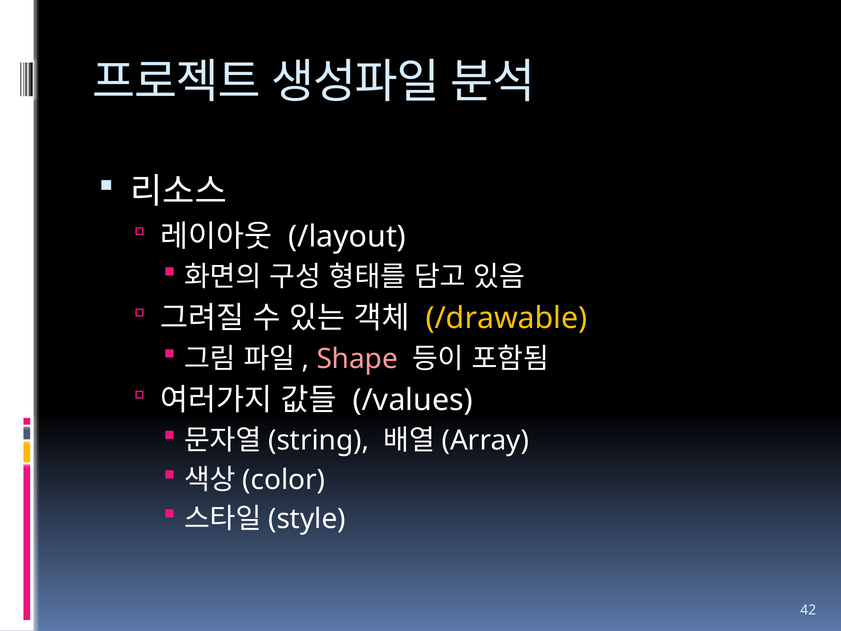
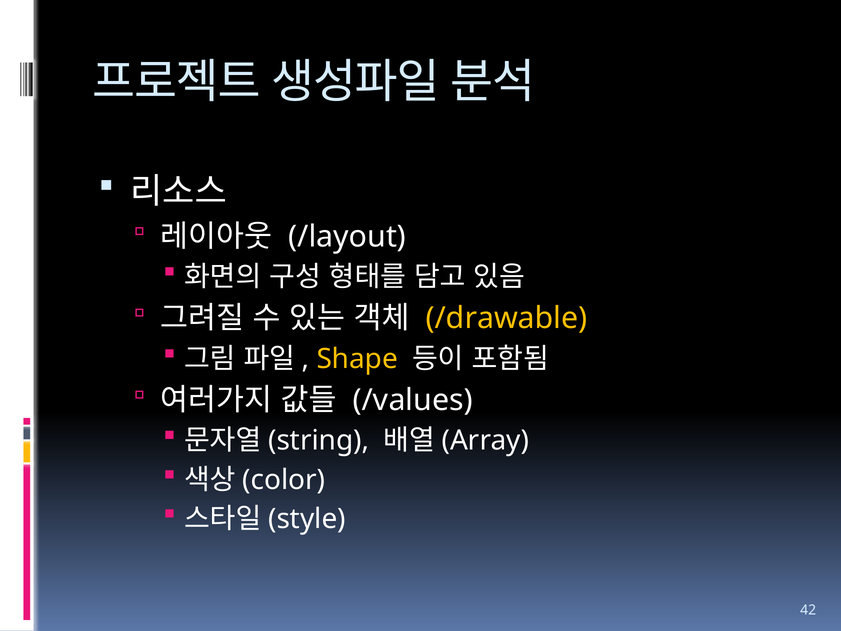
Shape colour: pink -> yellow
